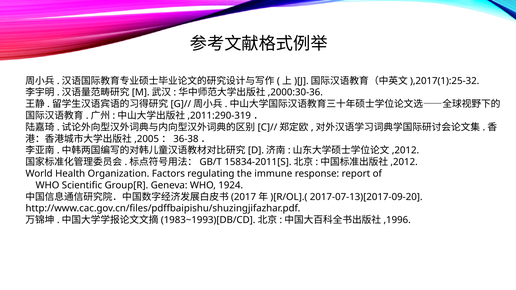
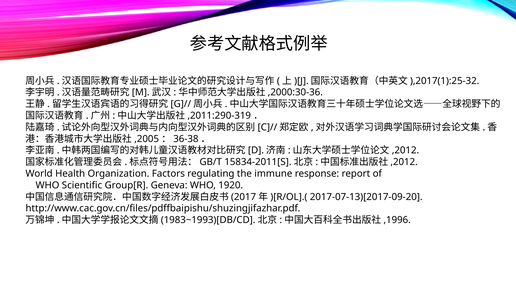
1924: 1924 -> 1920
